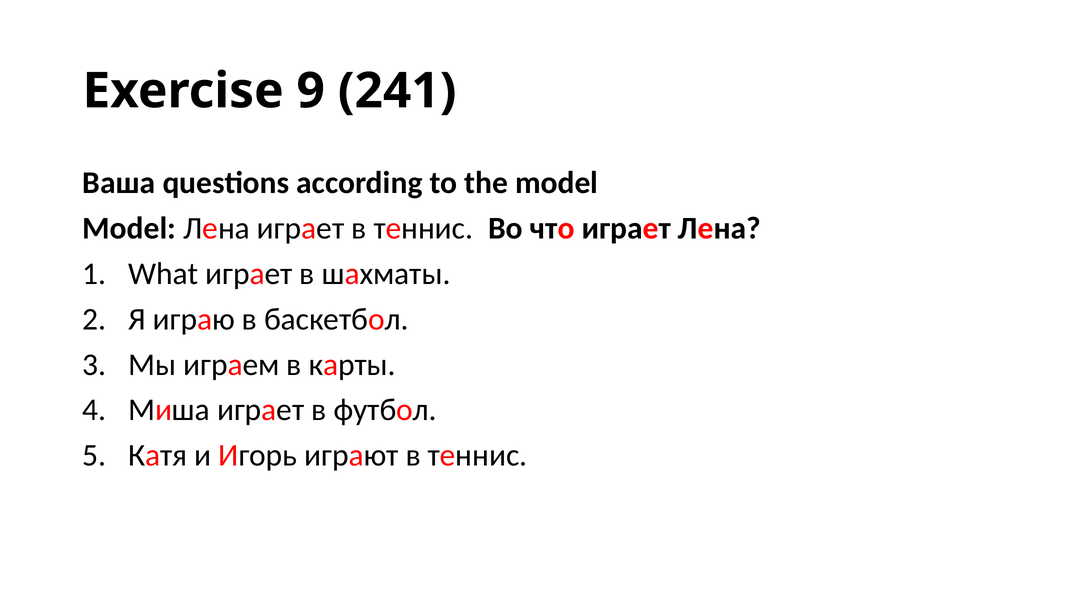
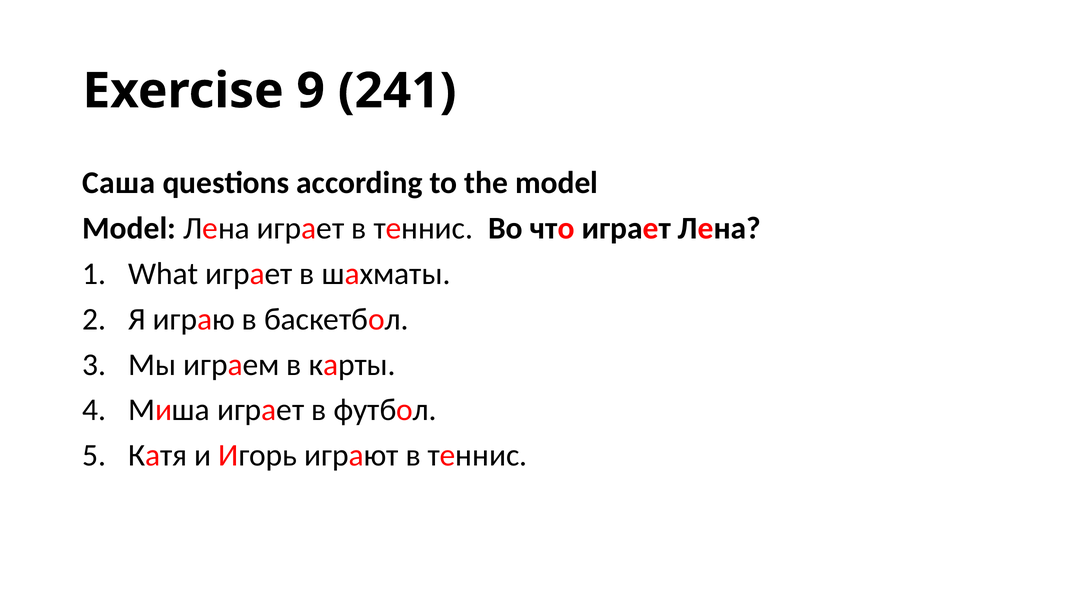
Ваша: Ваша -> Саша
